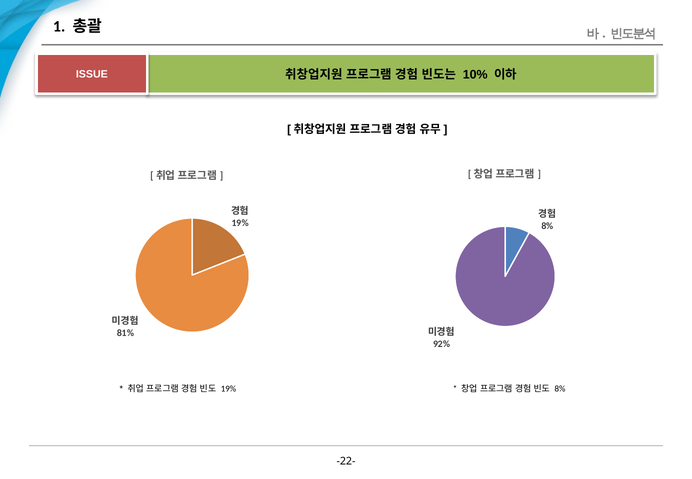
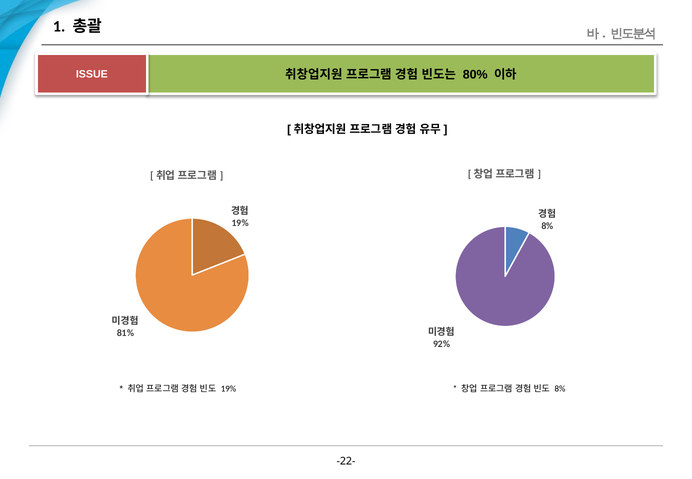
10%: 10% -> 80%
